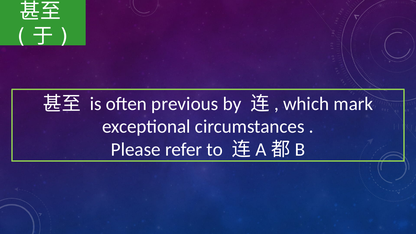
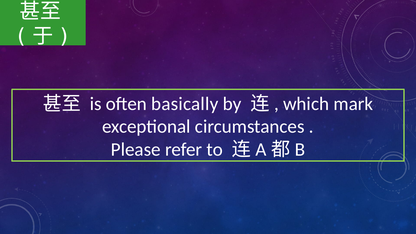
previous: previous -> basically
